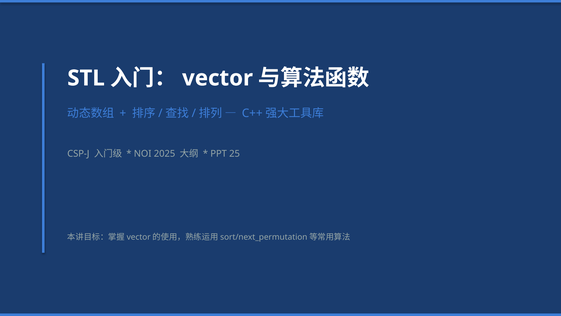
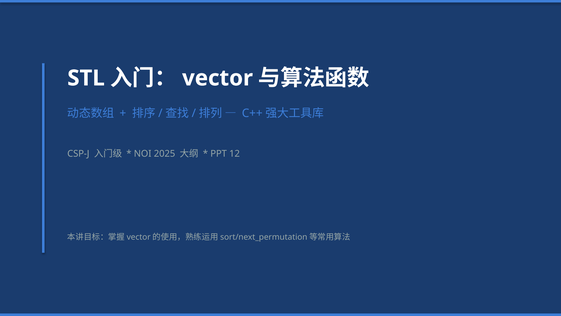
25: 25 -> 12
